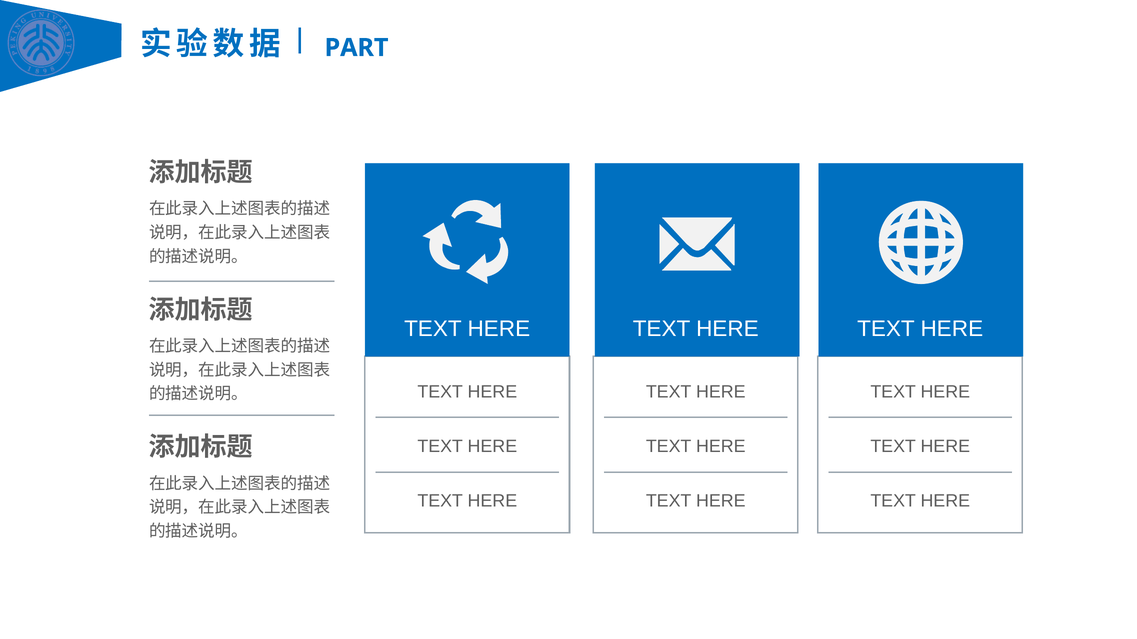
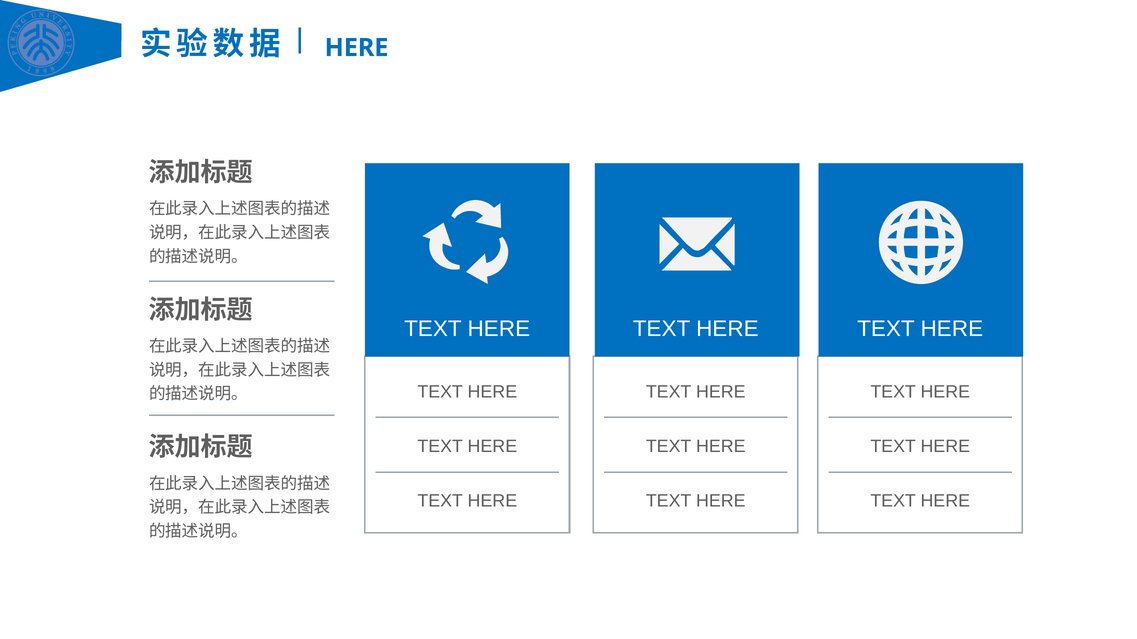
PART at (356, 48): PART -> HERE
